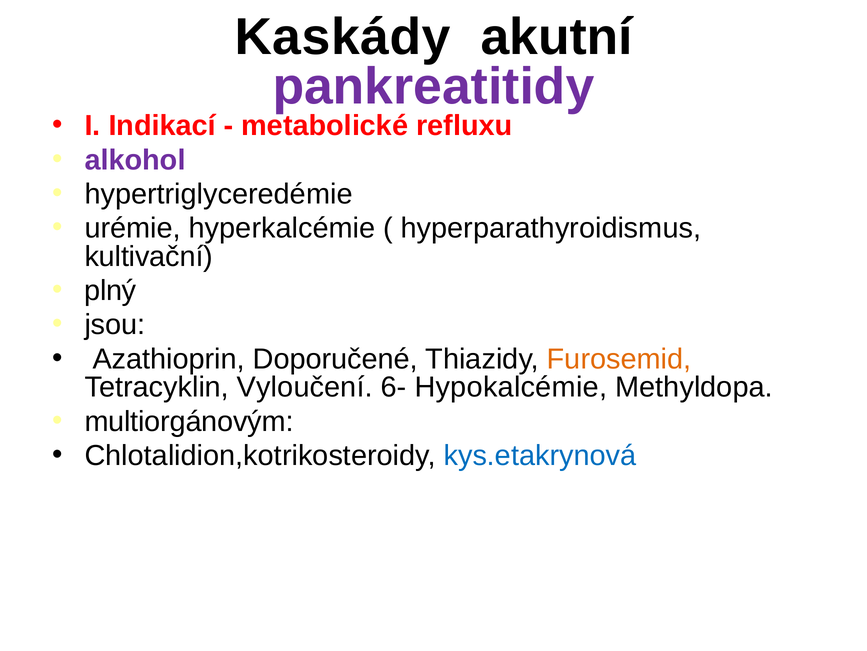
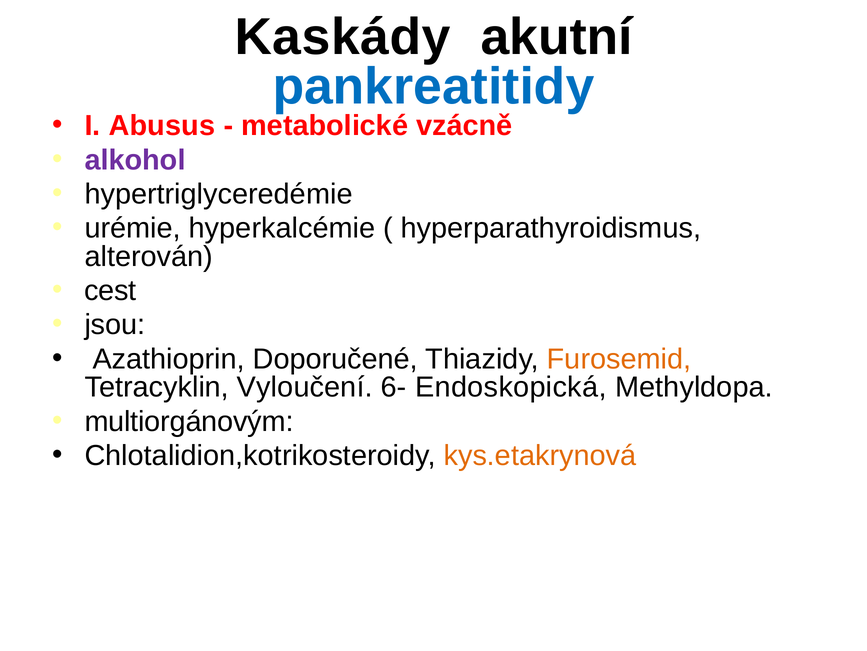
pankreatitidy colour: purple -> blue
Indikací: Indikací -> Abusus
refluxu: refluxu -> vzácně
kultivační: kultivační -> alterován
plný: plný -> cest
Hypokalcémie: Hypokalcémie -> Endoskopická
kys.etakrynová colour: blue -> orange
